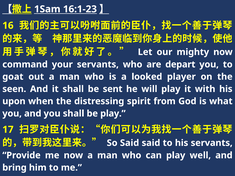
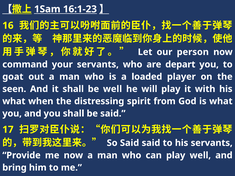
mighty: mighty -> person
looked: looked -> loaded
be sent: sent -> well
upon at (14, 101): upon -> what
be play: play -> said
